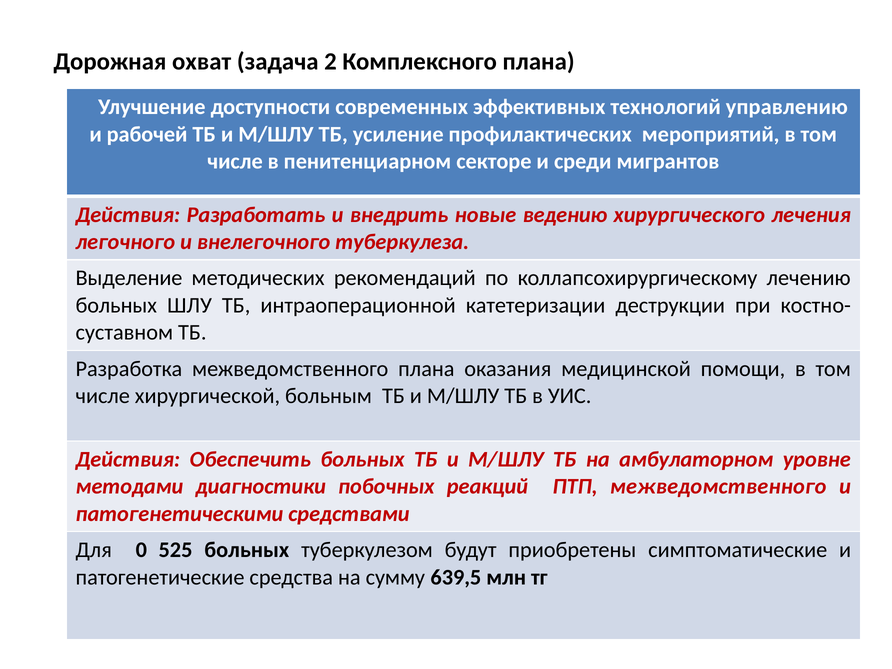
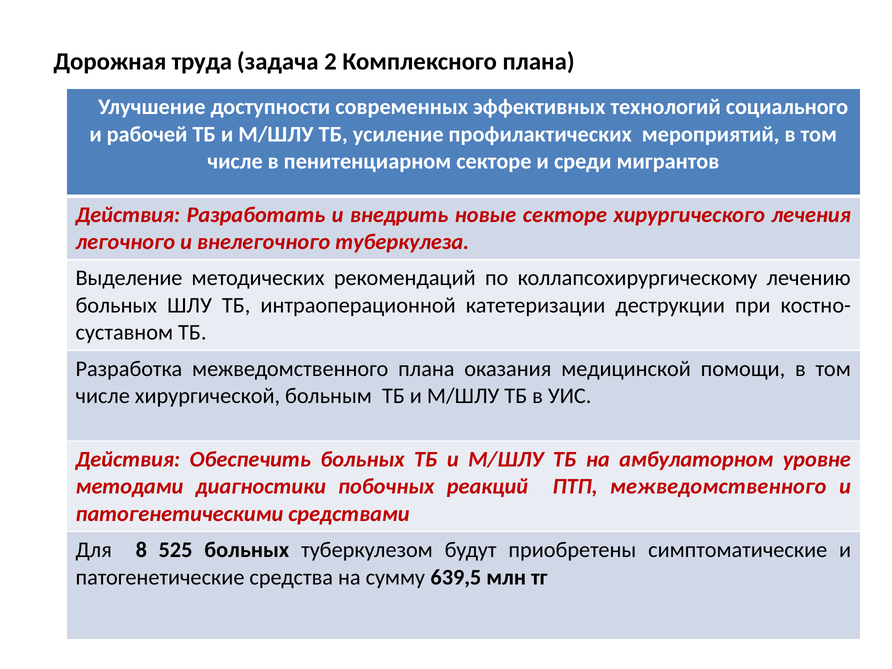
охват: охват -> труда
управлению: управлению -> социального
новые ведению: ведению -> секторе
0: 0 -> 8
